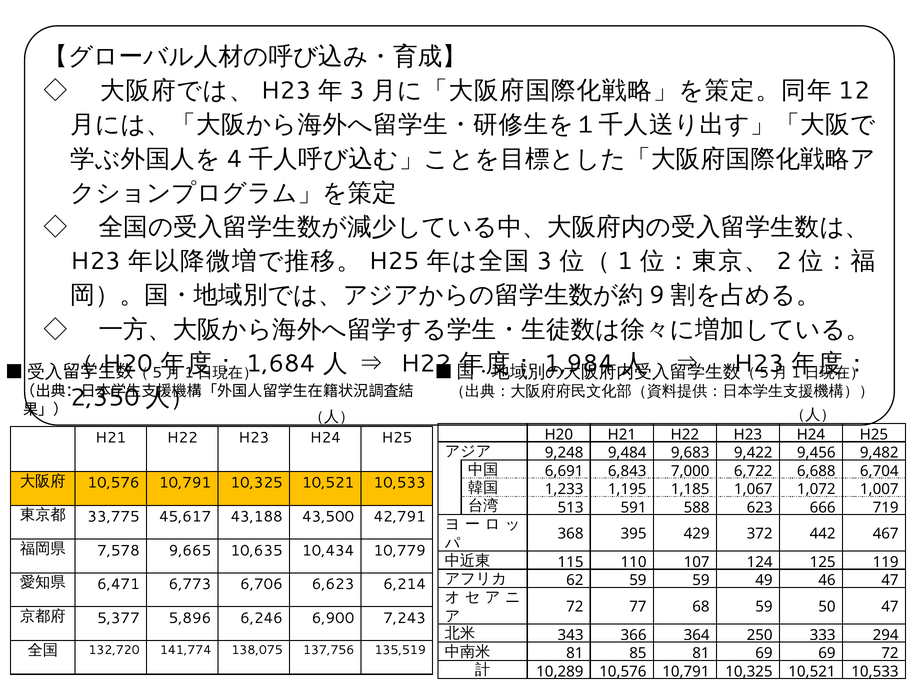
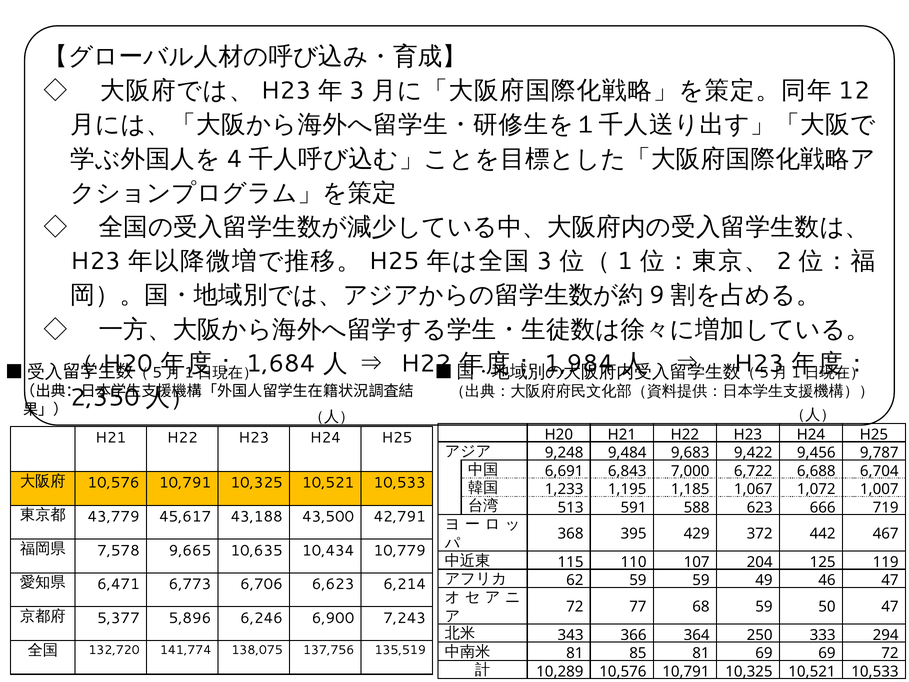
9,482: 9,482 -> 9,787
33,775: 33,775 -> 43,779
124: 124 -> 204
